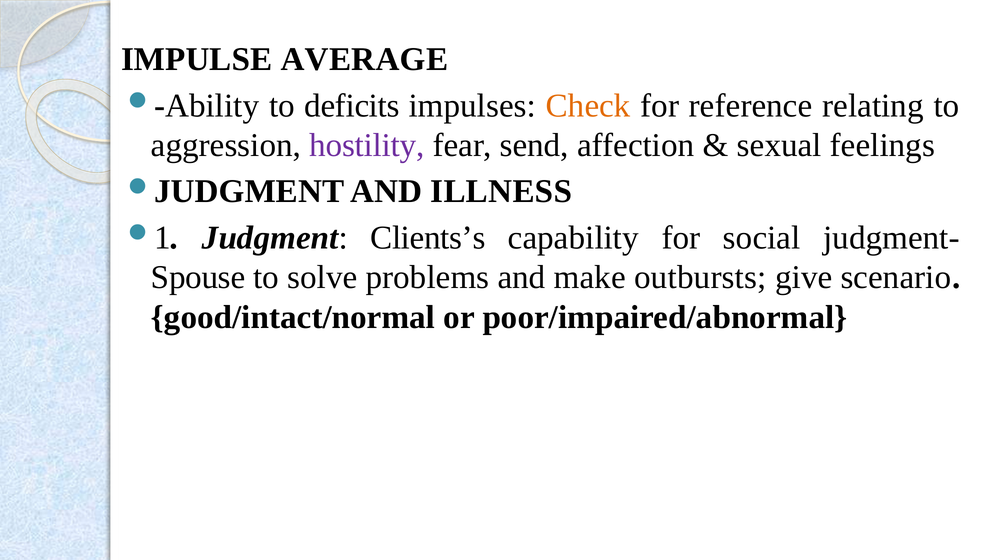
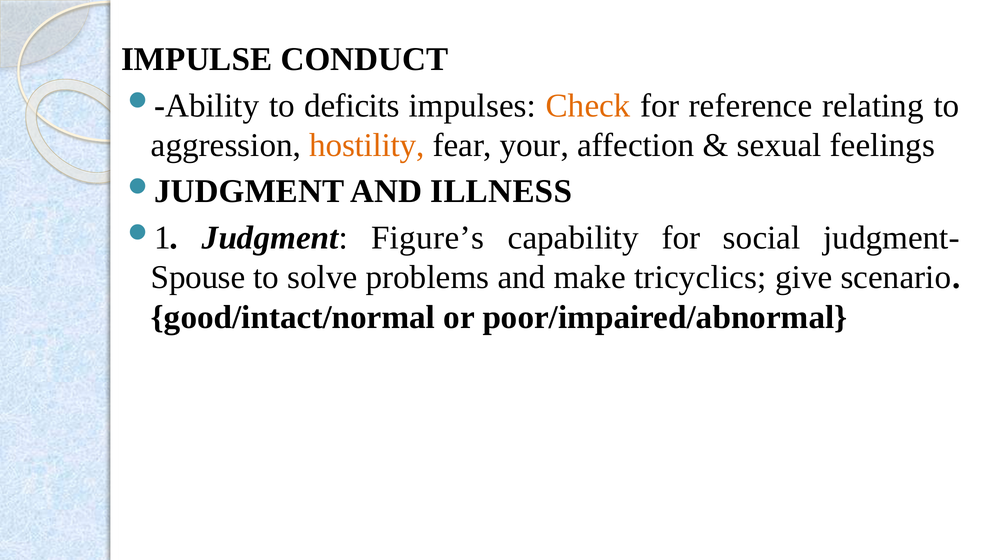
AVERAGE: AVERAGE -> CONDUCT
hostility colour: purple -> orange
send: send -> your
Clients’s: Clients’s -> Figure’s
outbursts: outbursts -> tricyclics
